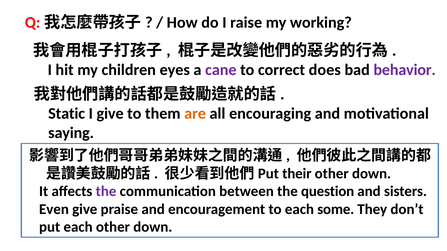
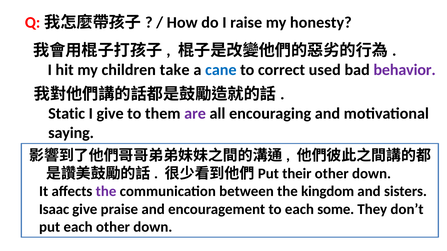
working: working -> honesty
eyes: eyes -> take
cane colour: purple -> blue
does: does -> used
are colour: orange -> purple
question: question -> kingdom
Even: Even -> Isaac
